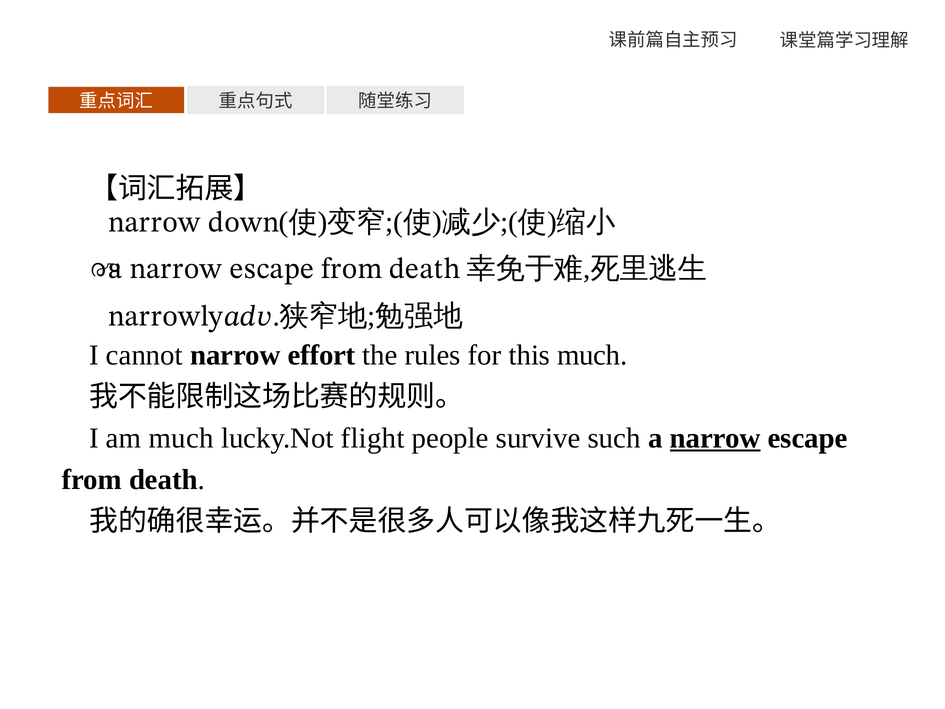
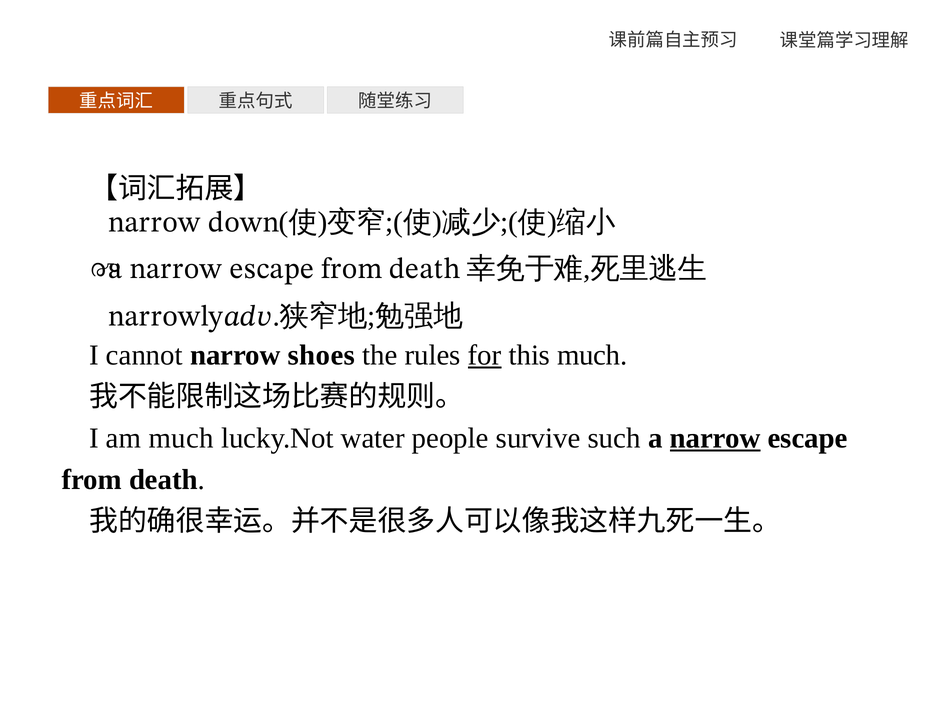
effort: effort -> shoes
for underline: none -> present
flight: flight -> water
